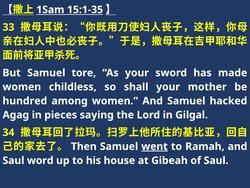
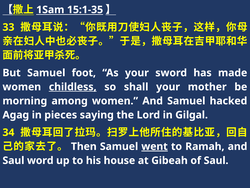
tore: tore -> foot
childless underline: none -> present
hundred: hundred -> morning
